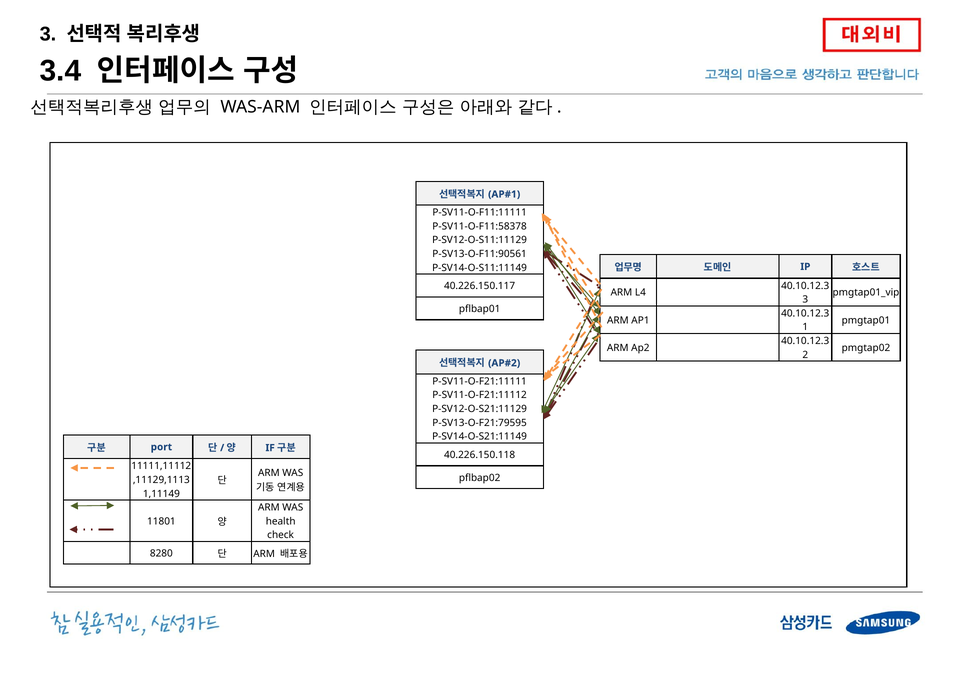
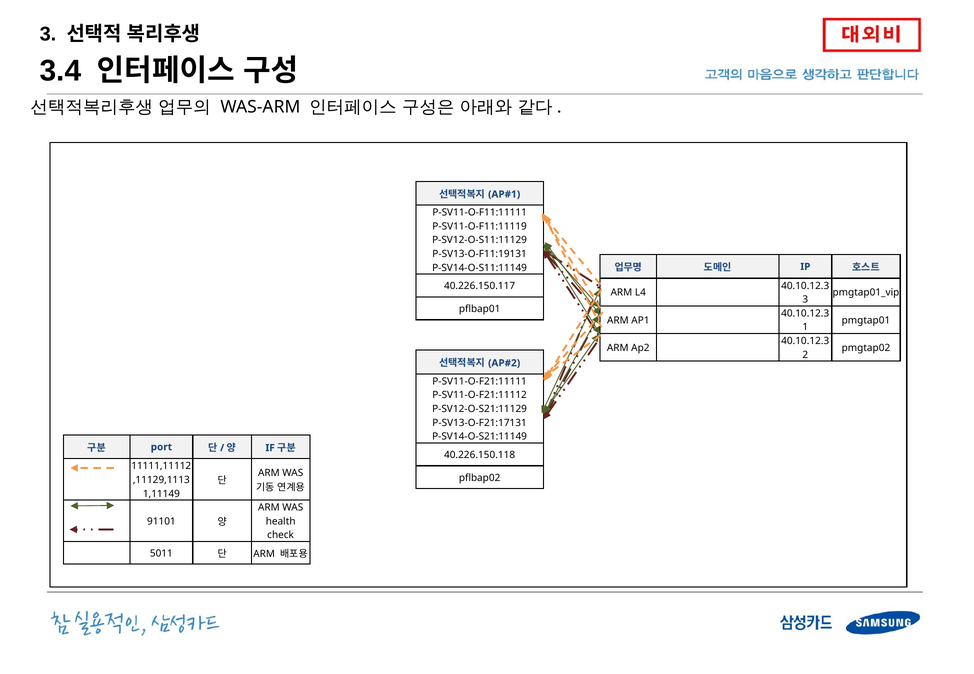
P-SV11-O-F11:58378: P-SV11-O-F11:58378 -> P-SV11-O-F11:11119
P-SV13-O-F11:90561: P-SV13-O-F11:90561 -> P-SV13-O-F11:19131
P-SV13-O-F21:79595: P-SV13-O-F21:79595 -> P-SV13-O-F21:17131
11801: 11801 -> 91101
8280: 8280 -> 5011
